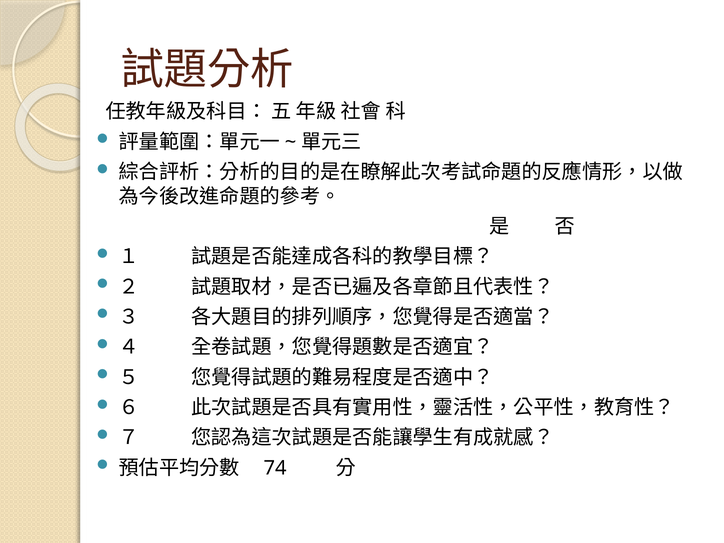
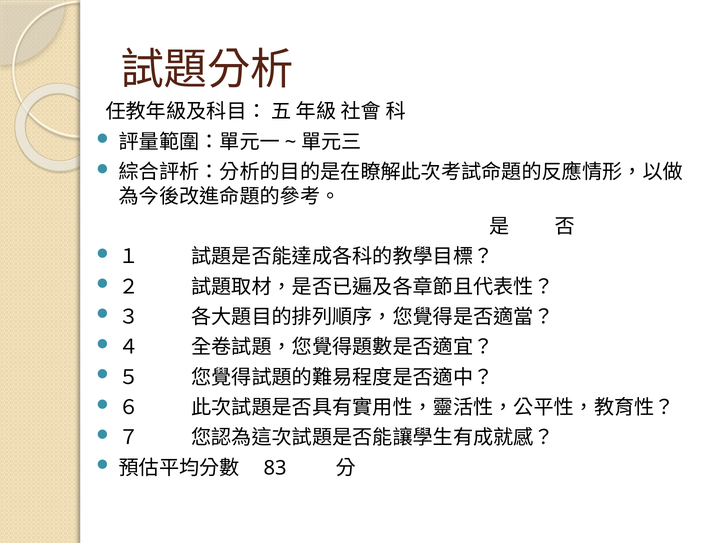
74: 74 -> 83
